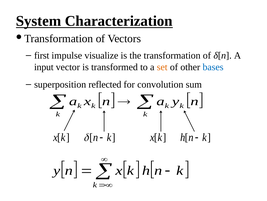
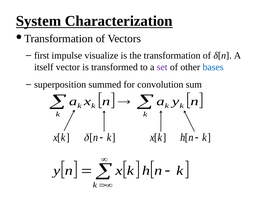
input: input -> itself
set colour: orange -> purple
reflected: reflected -> summed
